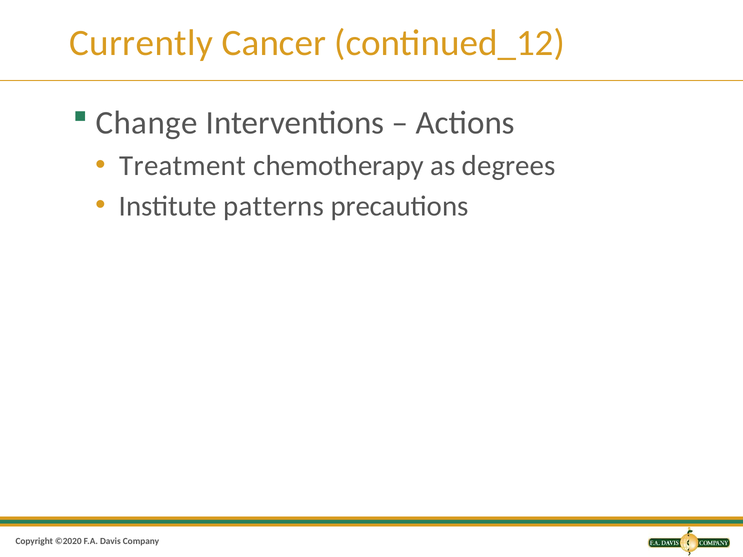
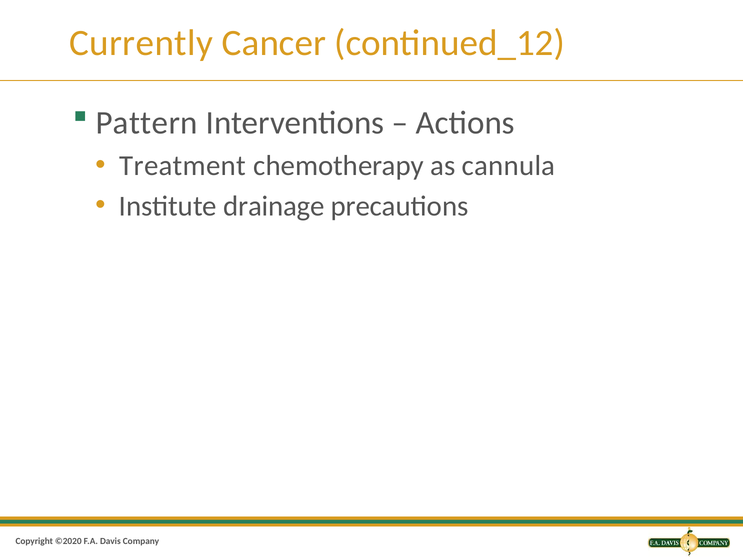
Change: Change -> Pattern
degrees: degrees -> cannula
patterns: patterns -> drainage
